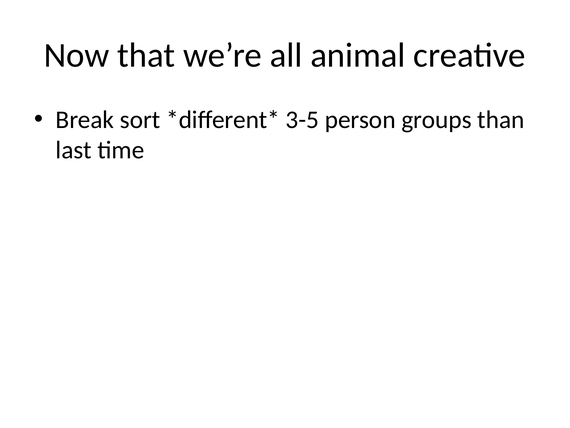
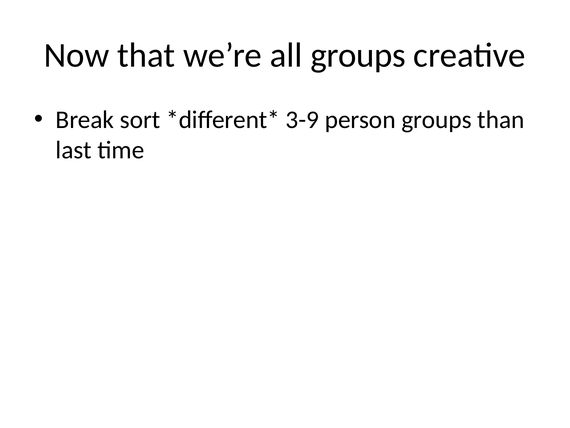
all animal: animal -> groups
3-5: 3-5 -> 3-9
